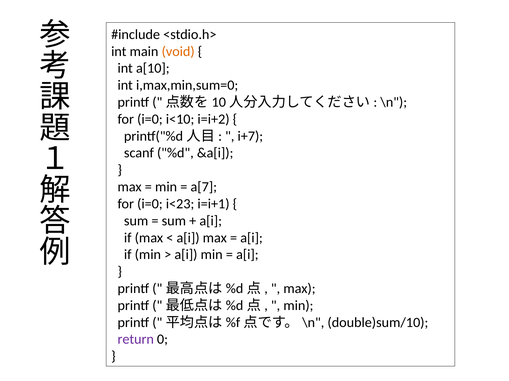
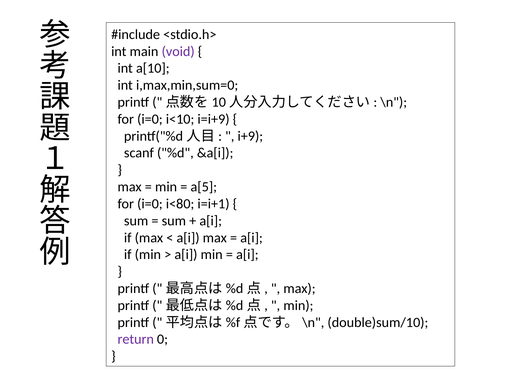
void colour: orange -> purple
i=i+2: i=i+2 -> i=i+9
i+7: i+7 -> i+9
a[7: a[7 -> a[5
i<23: i<23 -> i<80
